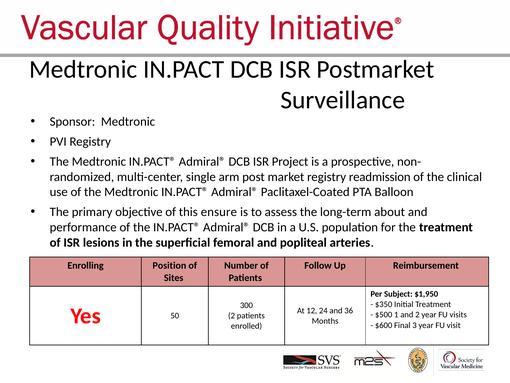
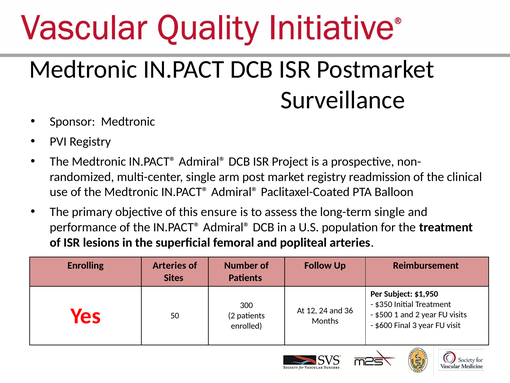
long-term about: about -> single
Enrolling Position: Position -> Arteries
